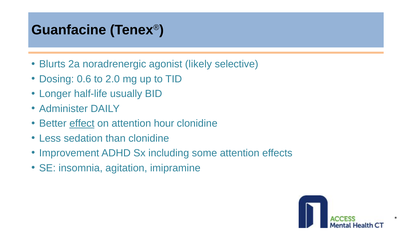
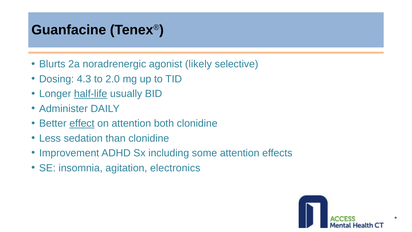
0.6: 0.6 -> 4.3
half-life underline: none -> present
hour: hour -> both
imipramine: imipramine -> electronics
